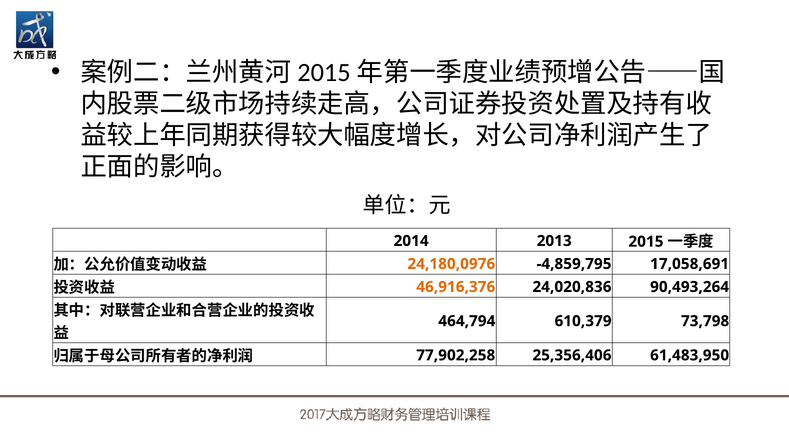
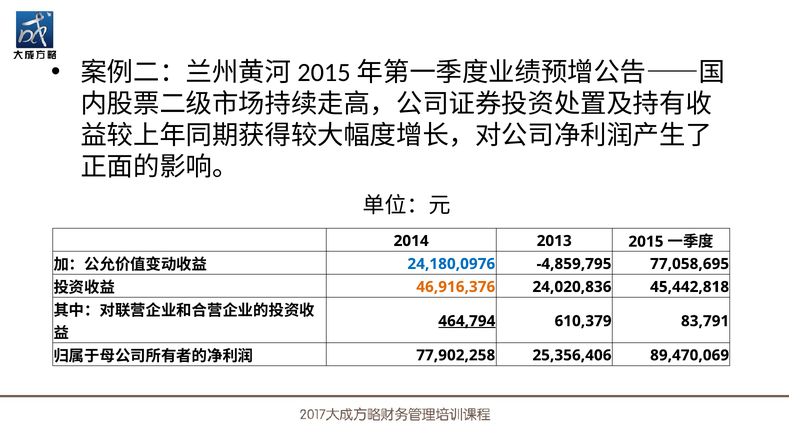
24,180,0976 colour: orange -> blue
17,058,691: 17,058,691 -> 77,058,695
90,493,264: 90,493,264 -> 45,442,818
464,794 underline: none -> present
73,798: 73,798 -> 83,791
61,483,950: 61,483,950 -> 89,470,069
